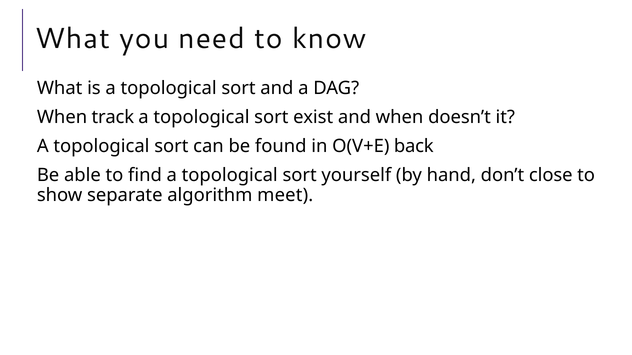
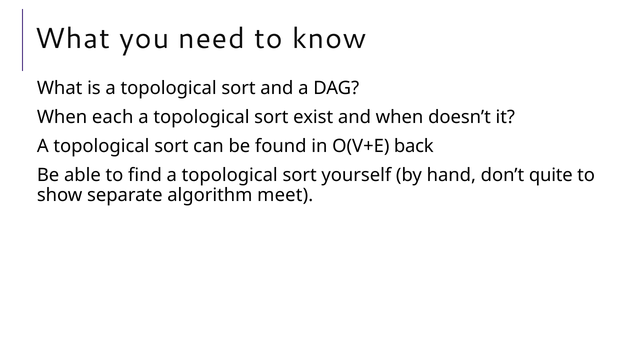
track: track -> each
close: close -> quite
